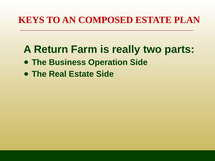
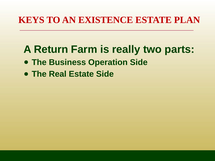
COMPOSED: COMPOSED -> EXISTENCE
